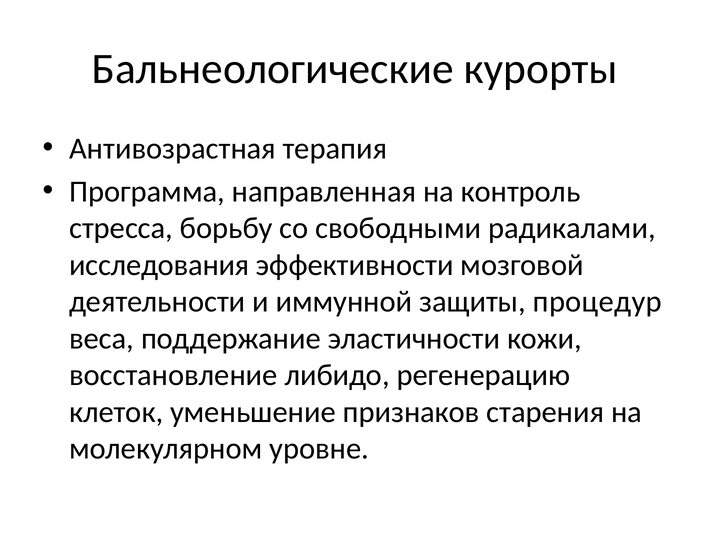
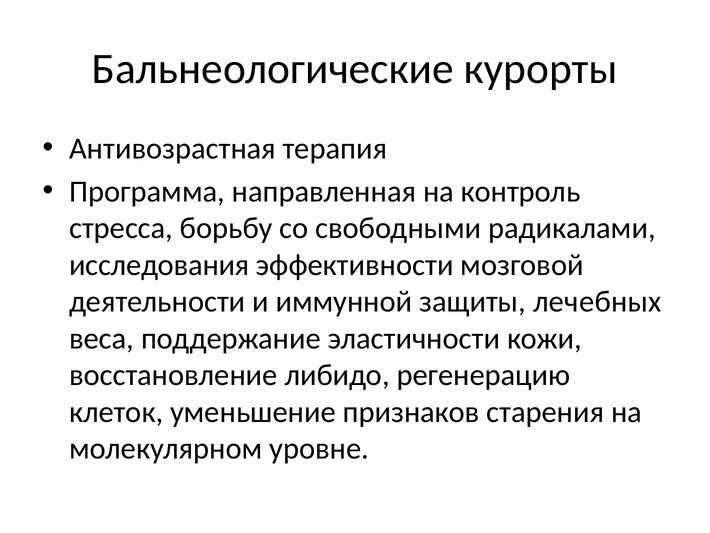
процедур: процедур -> лечебных
